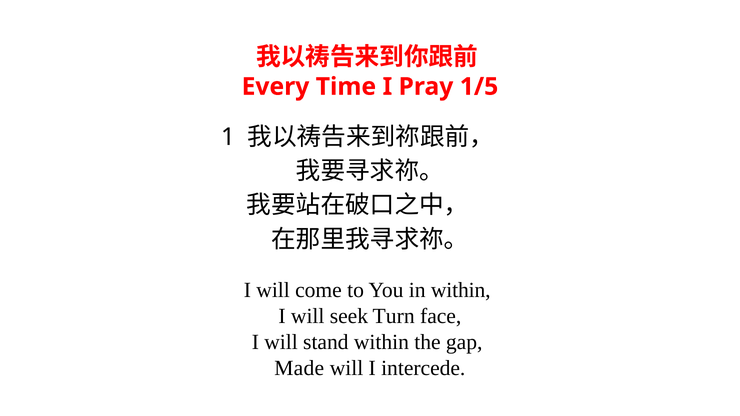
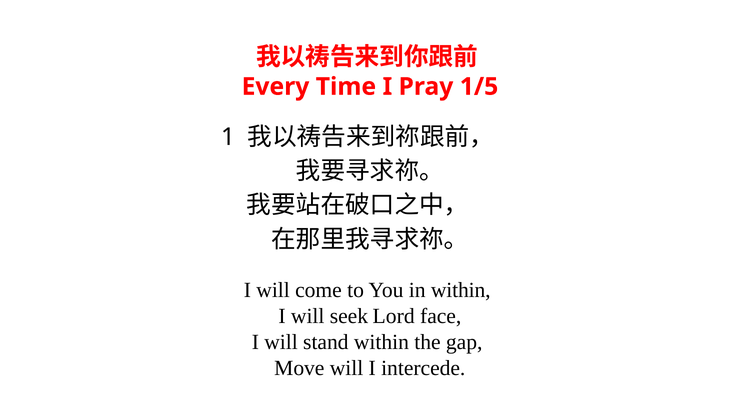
Turn: Turn -> Lord
Made: Made -> Move
